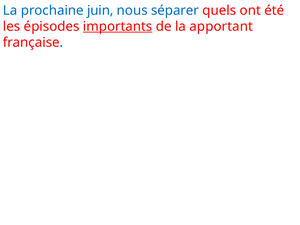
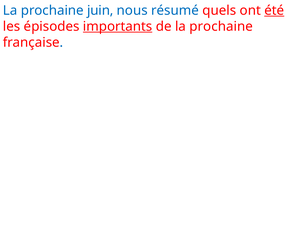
séparer: séparer -> résumé
été underline: none -> present
de la apportant: apportant -> prochaine
